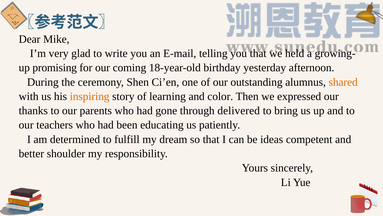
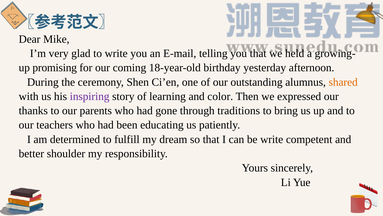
inspiring colour: orange -> purple
delivered: delivered -> traditions
be ideas: ideas -> write
